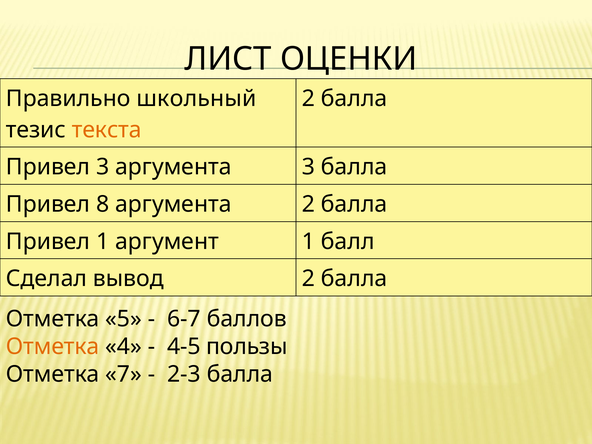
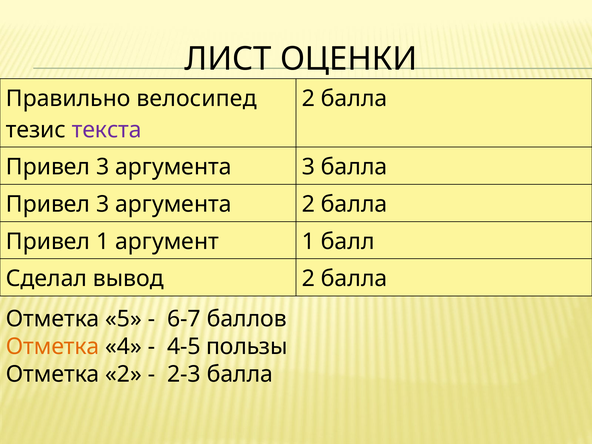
школьный: школьный -> велосипед
текста colour: orange -> purple
8 at (103, 204): 8 -> 3
Отметка 7: 7 -> 2
